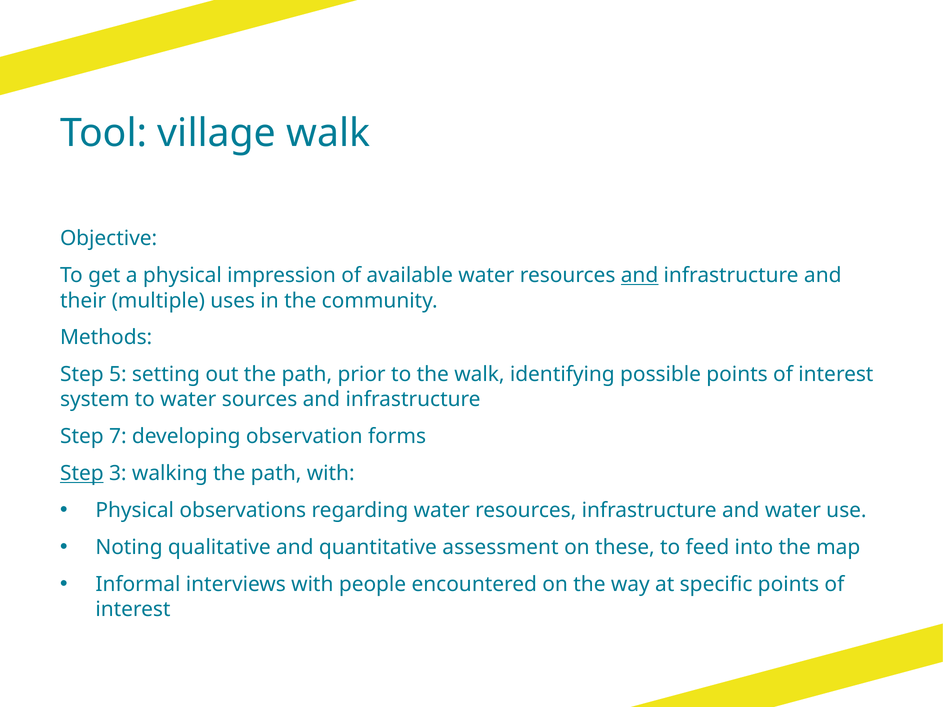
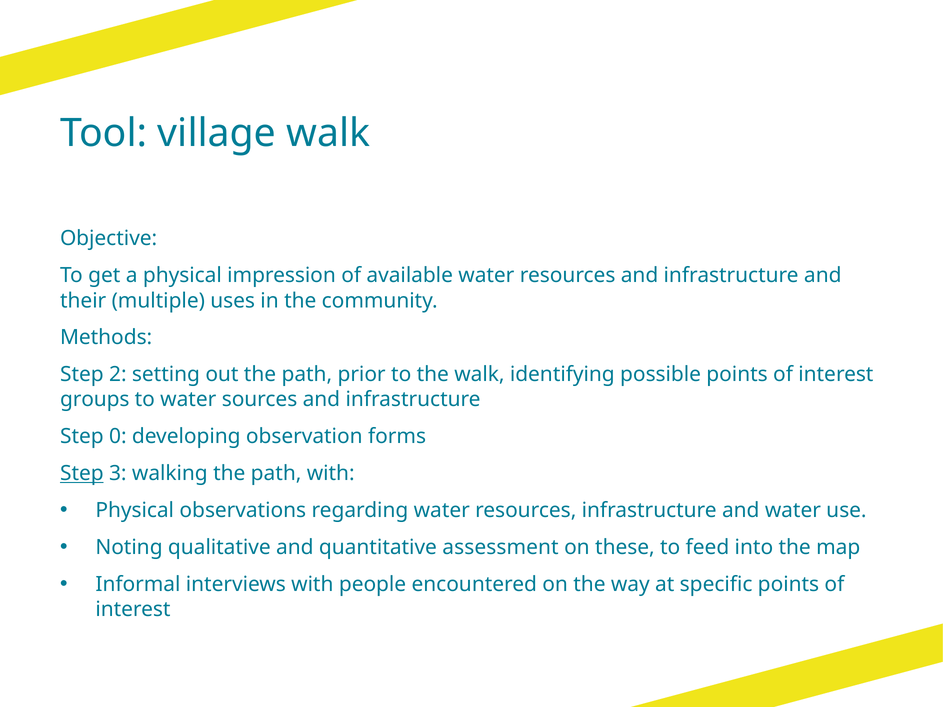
and at (640, 276) underline: present -> none
5: 5 -> 2
system: system -> groups
7: 7 -> 0
